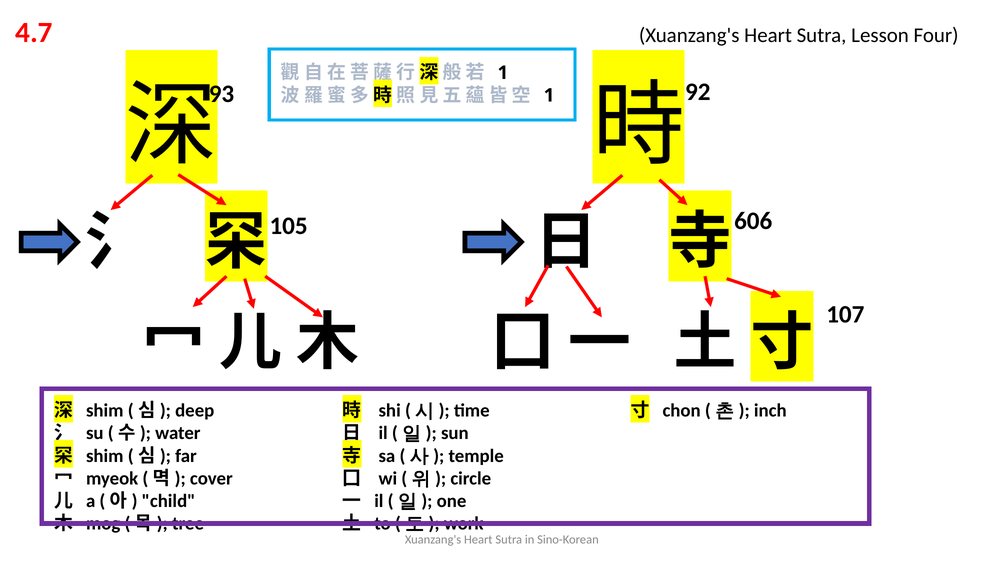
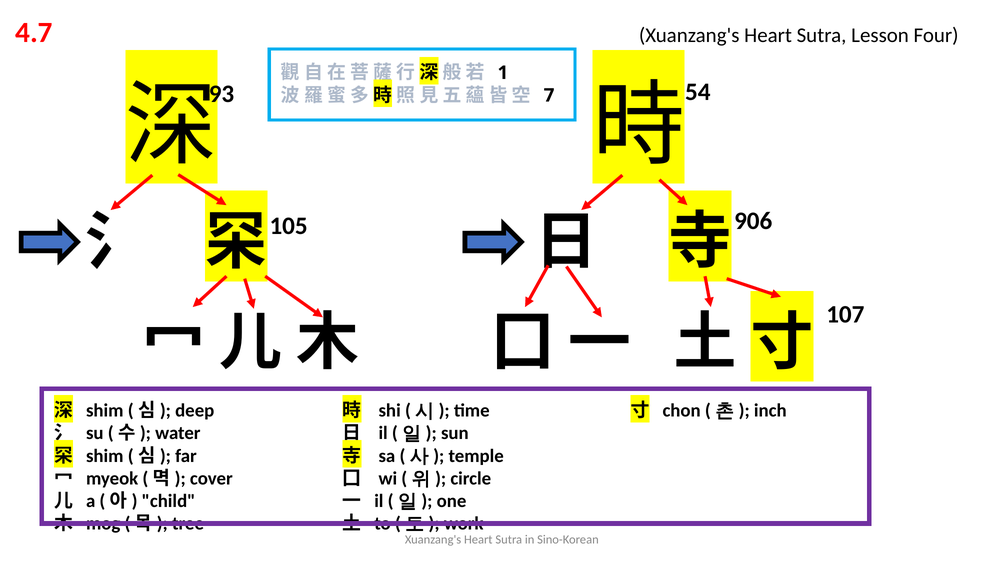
92: 92 -> 54
1 at (549, 95): 1 -> 7
606: 606 -> 906
